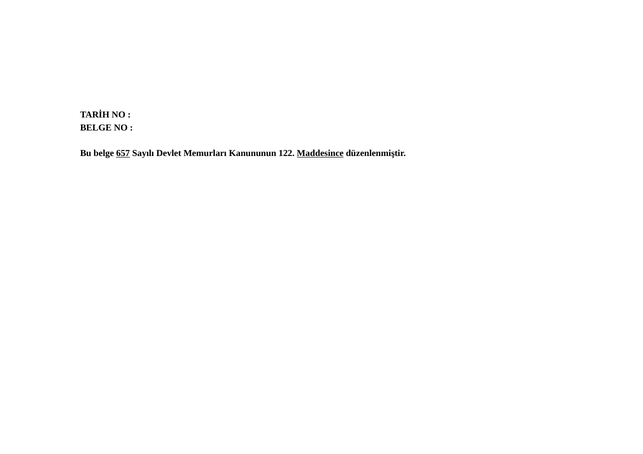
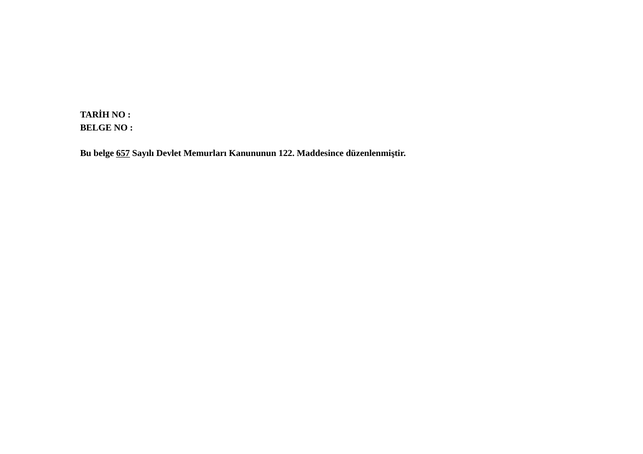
Maddesince underline: present -> none
